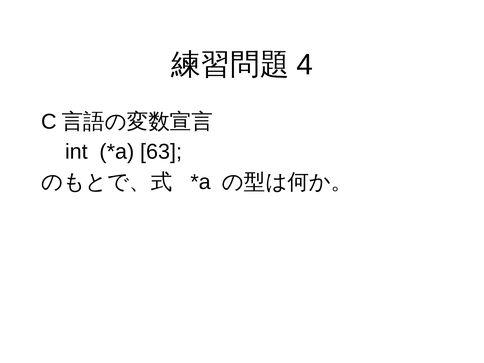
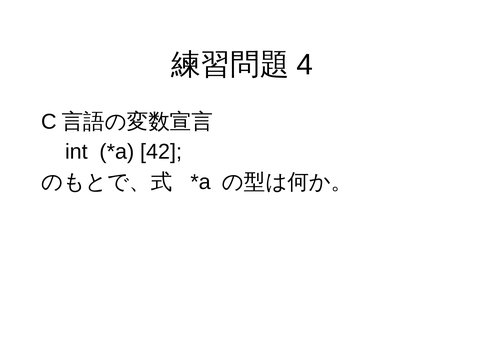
63: 63 -> 42
